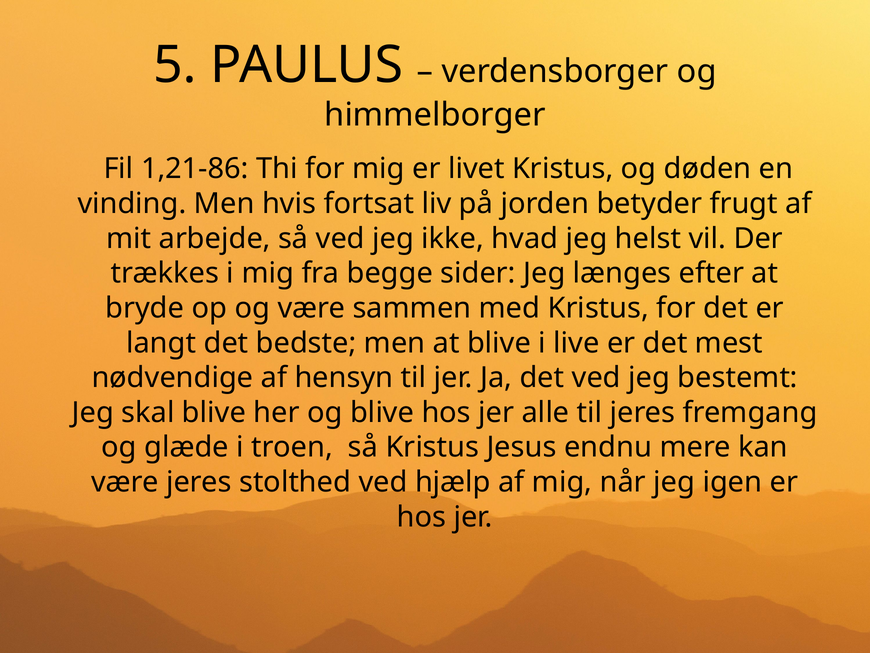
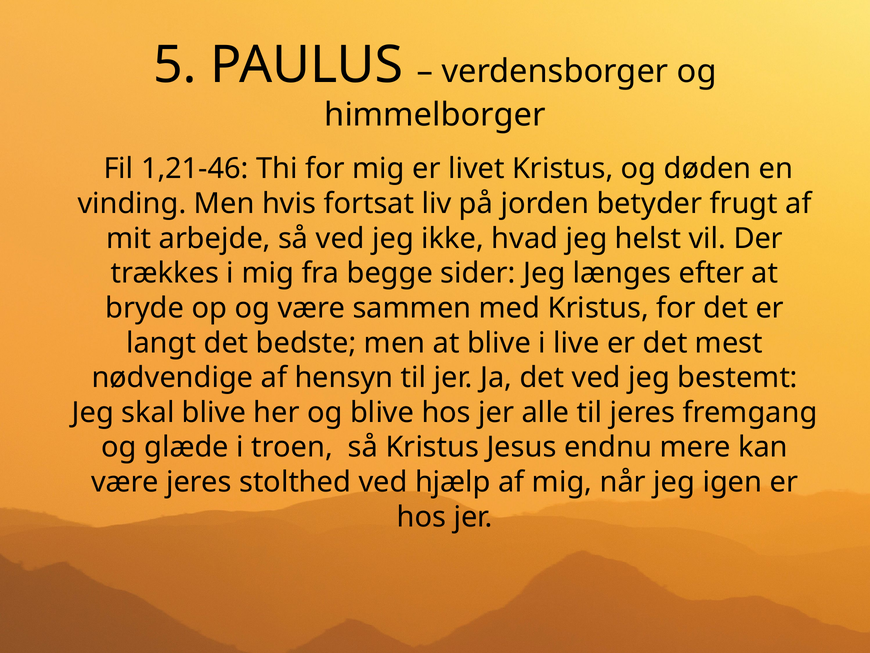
1,21-86: 1,21-86 -> 1,21-46
